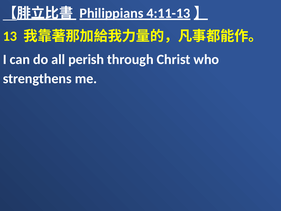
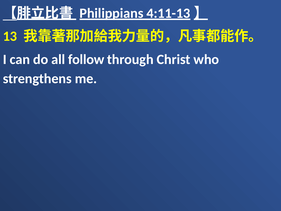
perish: perish -> follow
